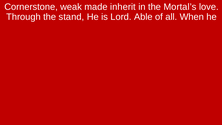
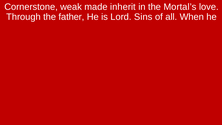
stand: stand -> father
Able: Able -> Sins
